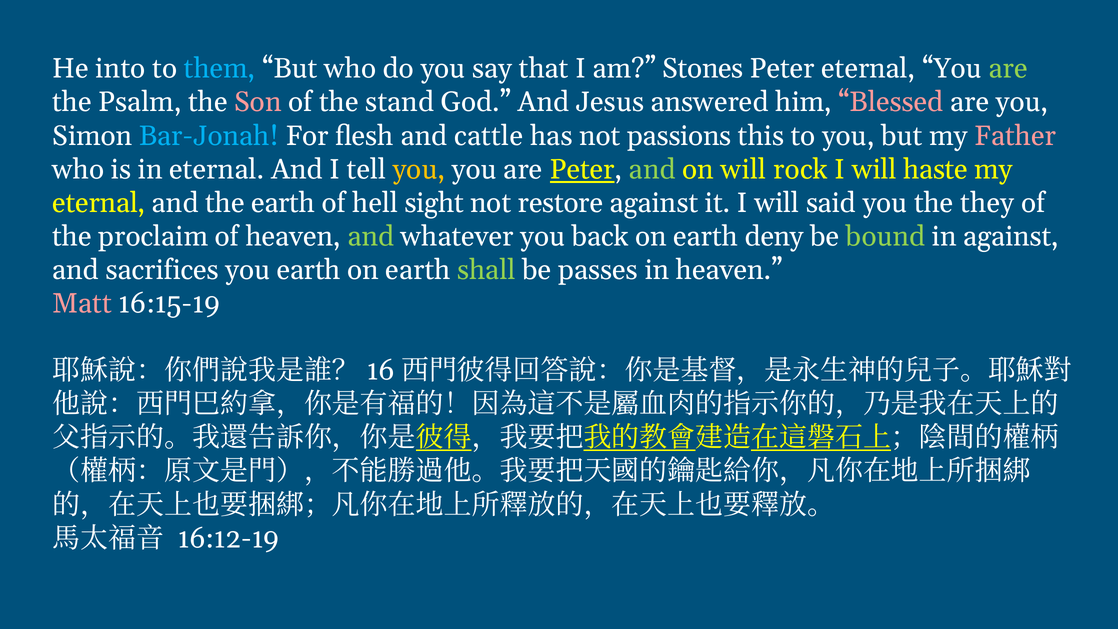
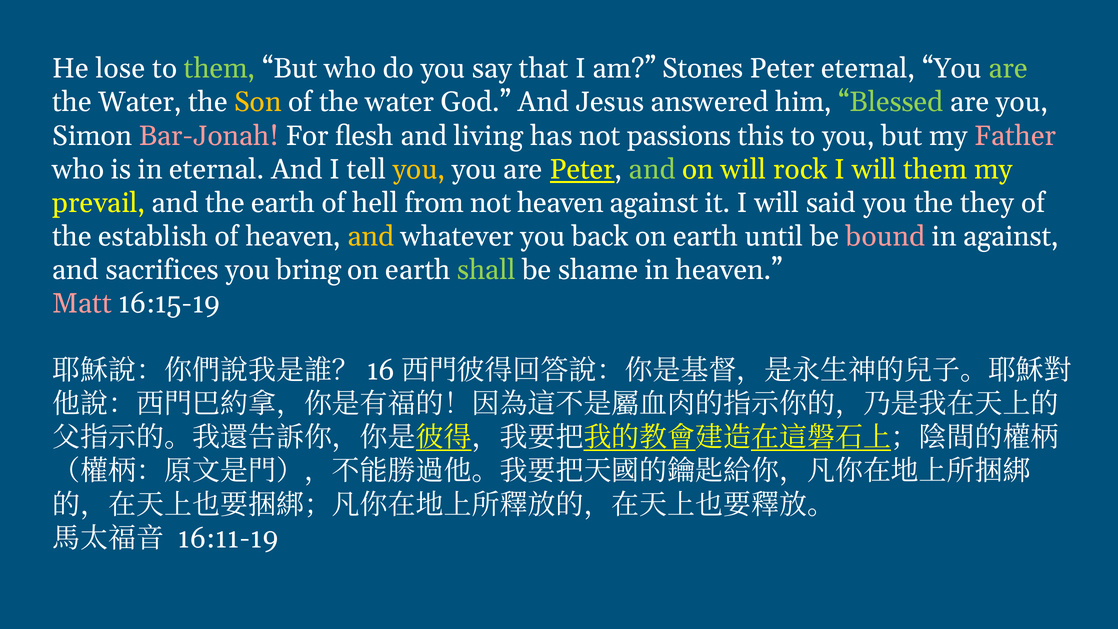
into: into -> lose
them at (220, 69) colour: light blue -> light green
Psalm at (140, 102): Psalm -> Water
Son colour: pink -> yellow
of the stand: stand -> water
Blessed colour: pink -> light green
Bar-Jonah colour: light blue -> pink
cattle: cattle -> living
will haste: haste -> them
eternal at (99, 203): eternal -> prevail
sight: sight -> from
not restore: restore -> heaven
proclaim: proclaim -> establish
and at (371, 236) colour: light green -> yellow
deny: deny -> until
bound colour: light green -> pink
you earth: earth -> bring
passes: passes -> shame
16:12-19: 16:12-19 -> 16:11-19
